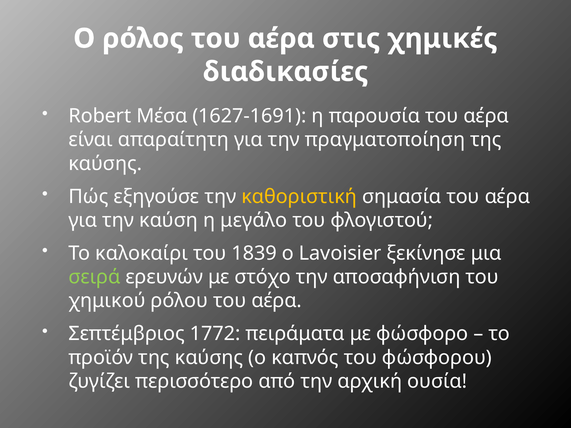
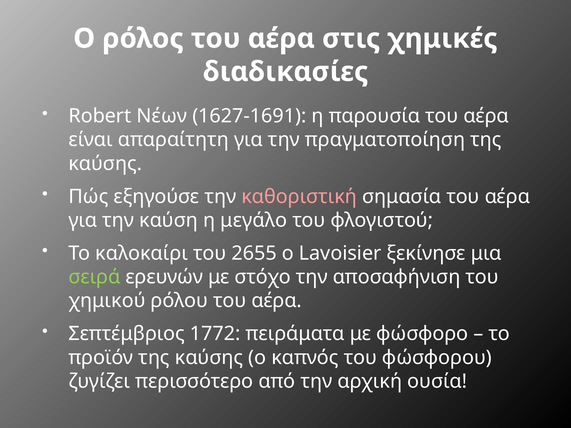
Μέσα: Μέσα -> Νέων
καθοριστική colour: yellow -> pink
1839: 1839 -> 2655
